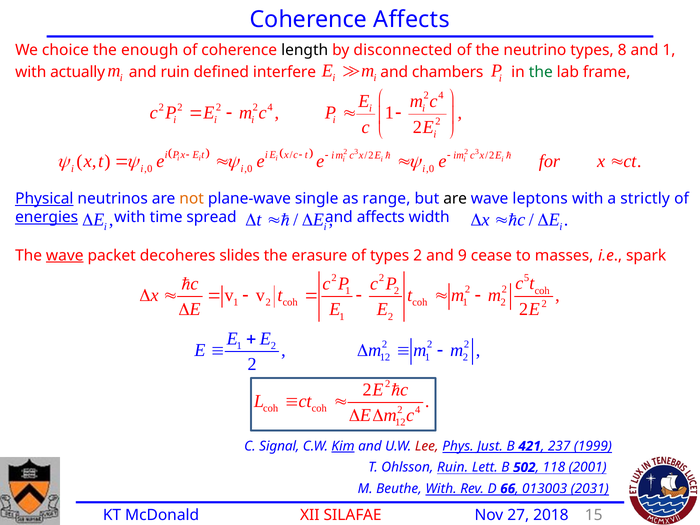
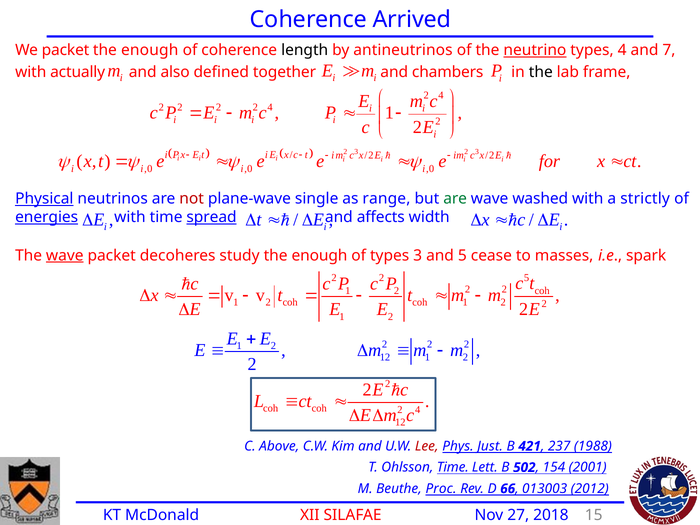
Coherence Affects: Affects -> Arrived
We choice: choice -> packet
disconnected: disconnected -> antineutrinos
neutrino underline: none -> present
types 8: 8 -> 4
and 1: 1 -> 7
and ruin: ruin -> also
interfere: interfere -> together
the at (541, 72) colour: green -> black
not colour: orange -> red
are at (455, 199) colour: black -> green
leptons: leptons -> washed
spread underline: none -> present
slides: slides -> study
erasure at (319, 255): erasure -> enough
types 2: 2 -> 3
and 9: 9 -> 5
Signal: Signal -> Above
Kim underline: present -> none
1999: 1999 -> 1988
Ohlsson Ruin: Ruin -> Time
118: 118 -> 154
Beuthe With: With -> Proc
2031: 2031 -> 2012
